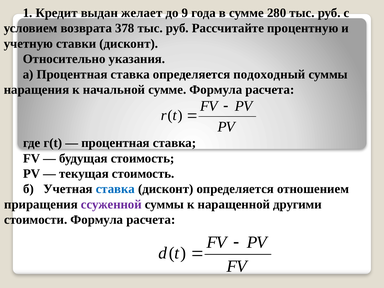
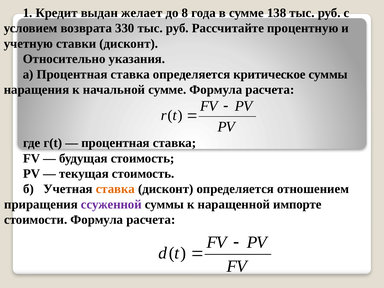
9: 9 -> 8
280: 280 -> 138
378: 378 -> 330
подоходный: подоходный -> критическое
ставка at (115, 189) colour: blue -> orange
другими: другими -> импорте
